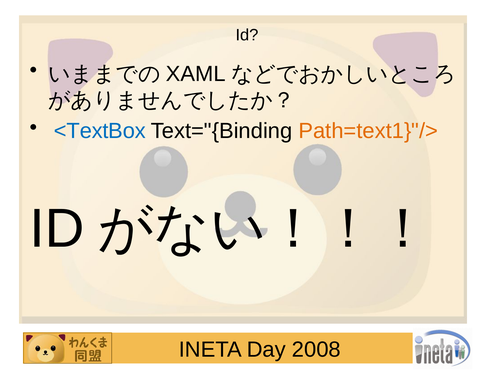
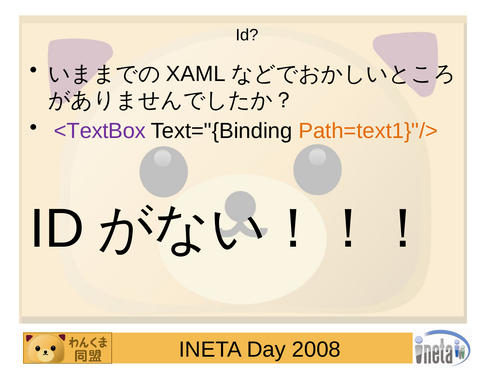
<TextBox colour: blue -> purple
